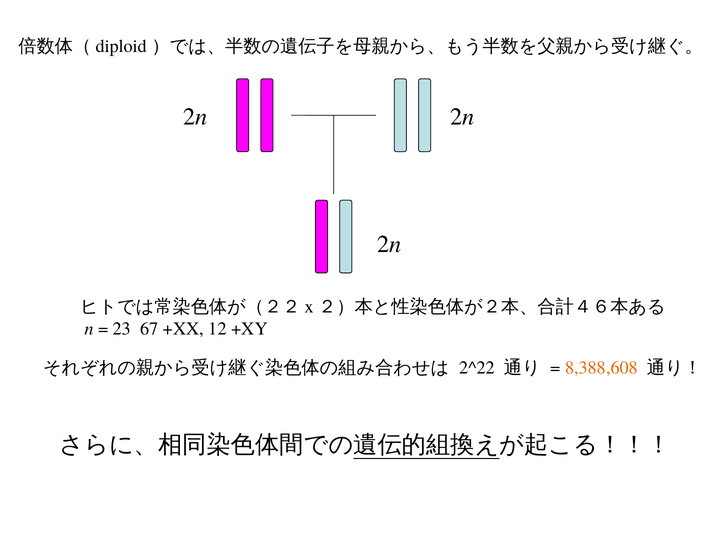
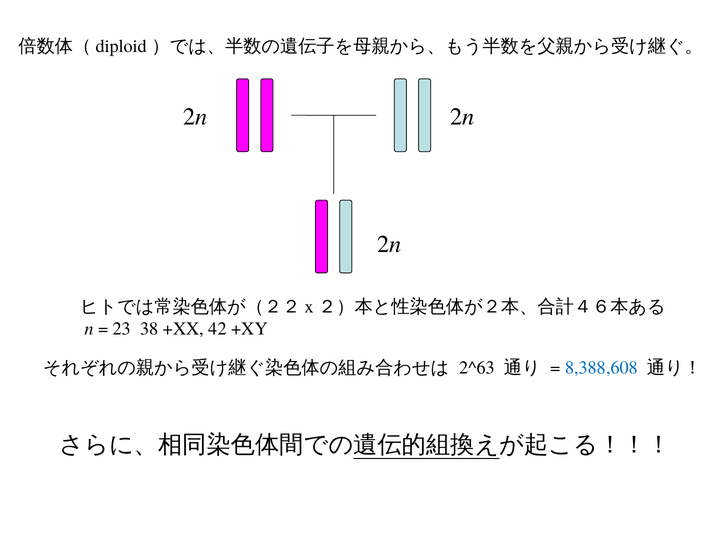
67: 67 -> 38
12: 12 -> 42
2^22: 2^22 -> 2^63
8,388,608 colour: orange -> blue
